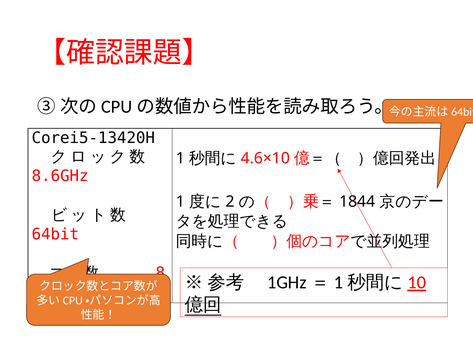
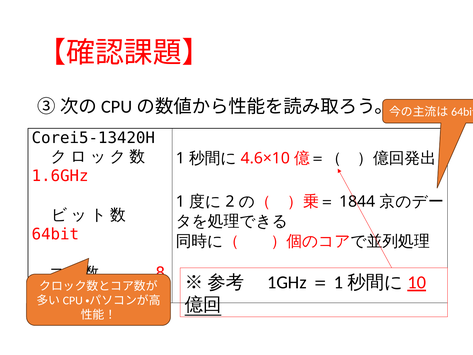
8.6GHz: 8.6GHz -> 1.6GHz
